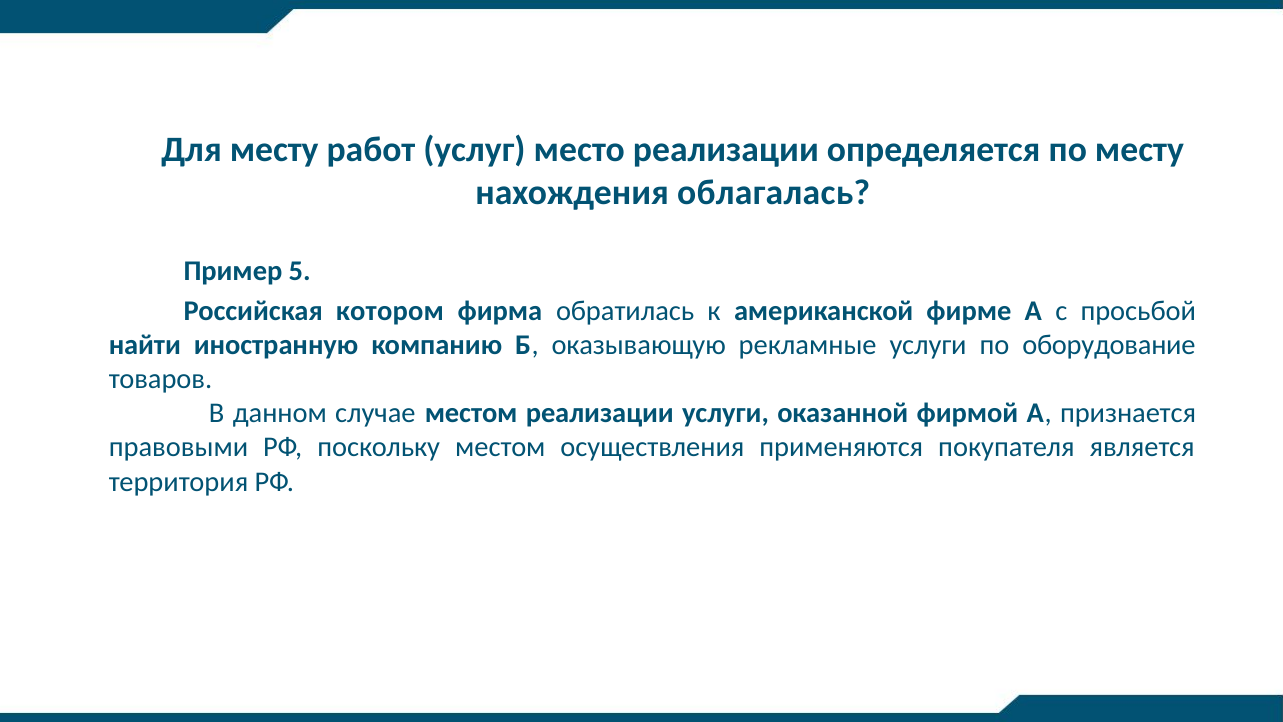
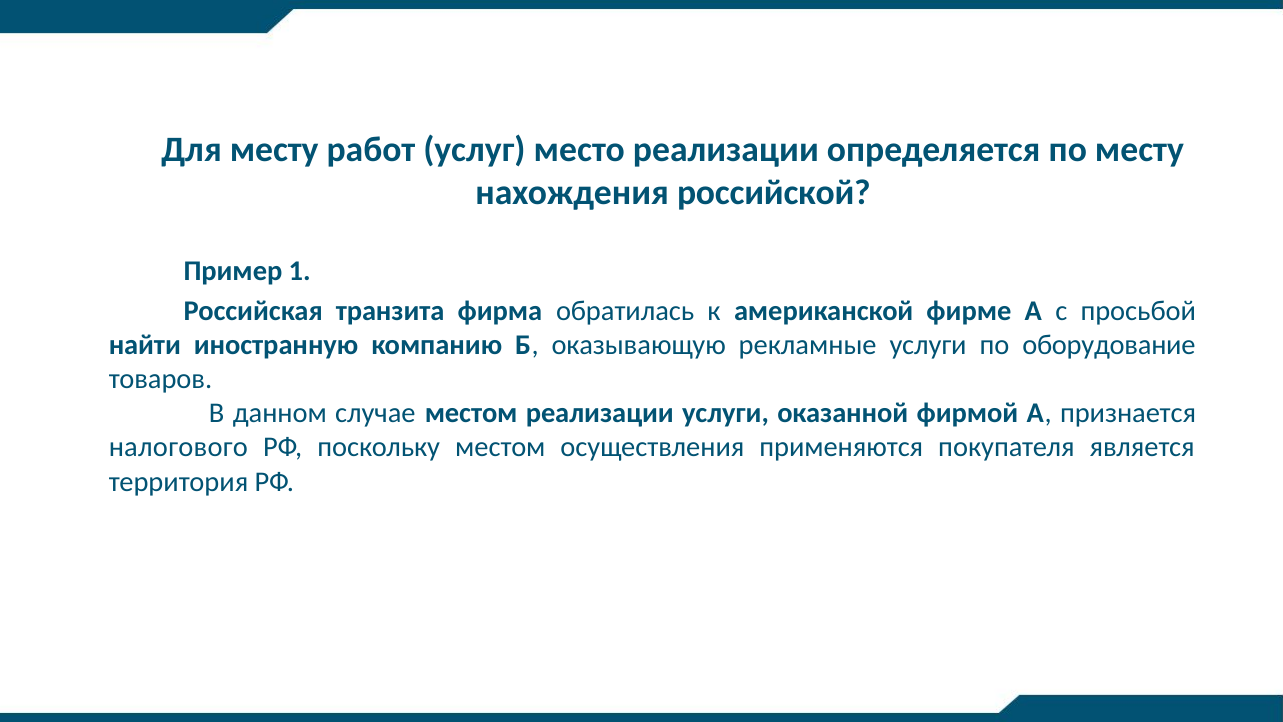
облагалась: облагалась -> российской
5: 5 -> 1
котором: котором -> транзита
правовыми: правовыми -> налогового
